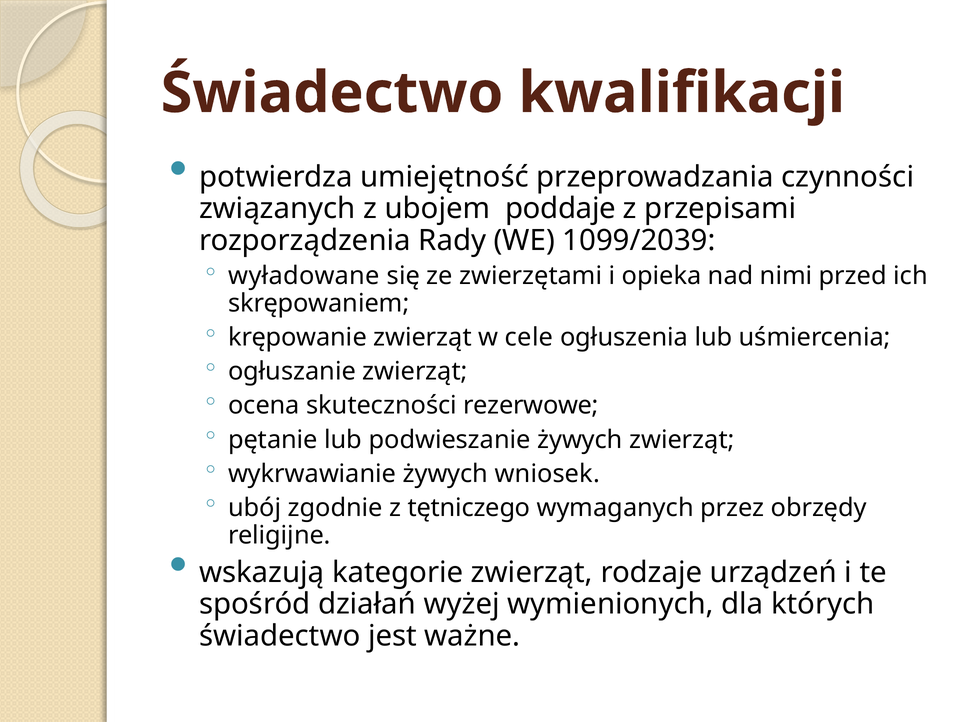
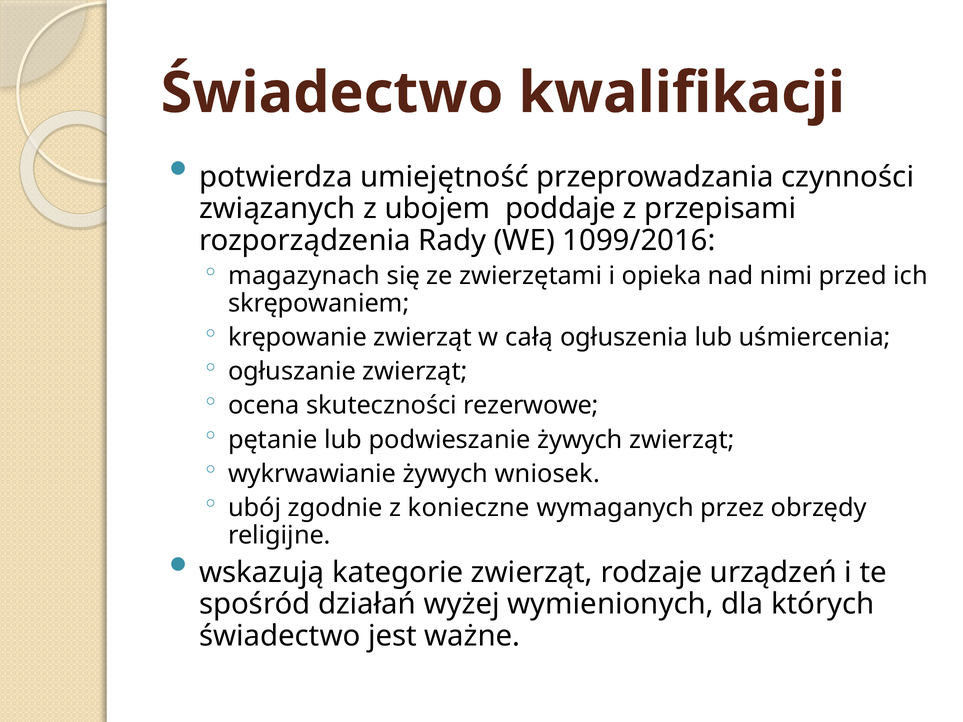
1099/2039: 1099/2039 -> 1099/2016
wyładowane: wyładowane -> magazynach
cele: cele -> całą
tętniczego: tętniczego -> konieczne
